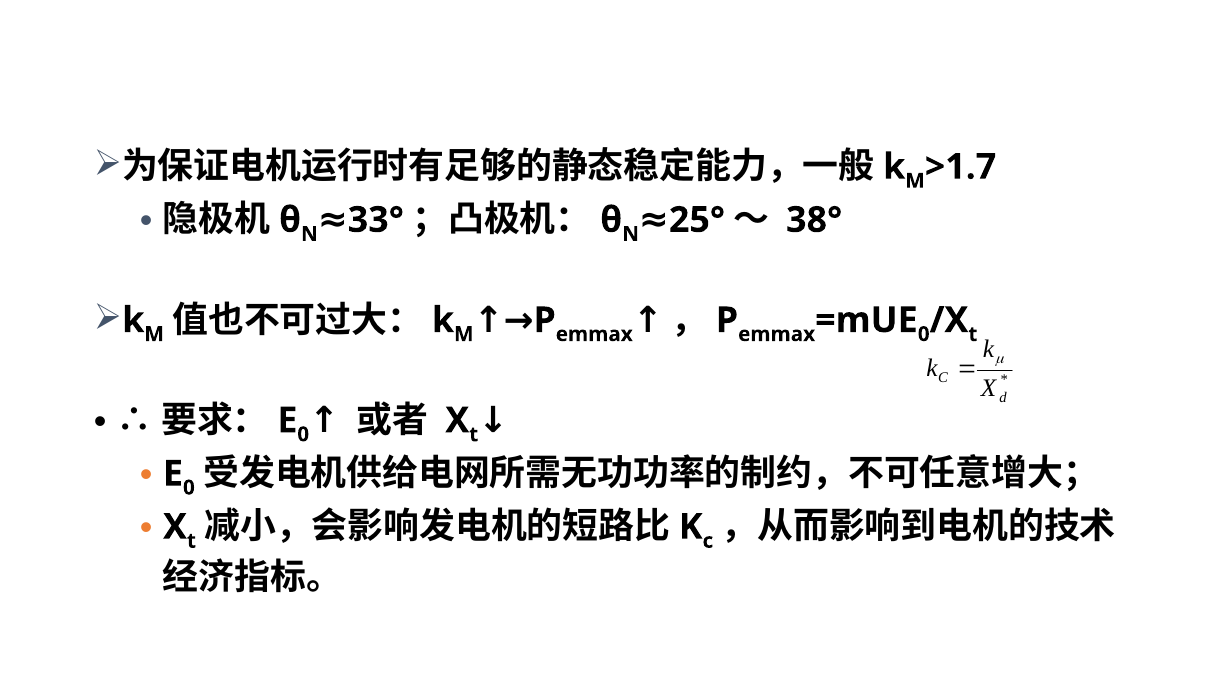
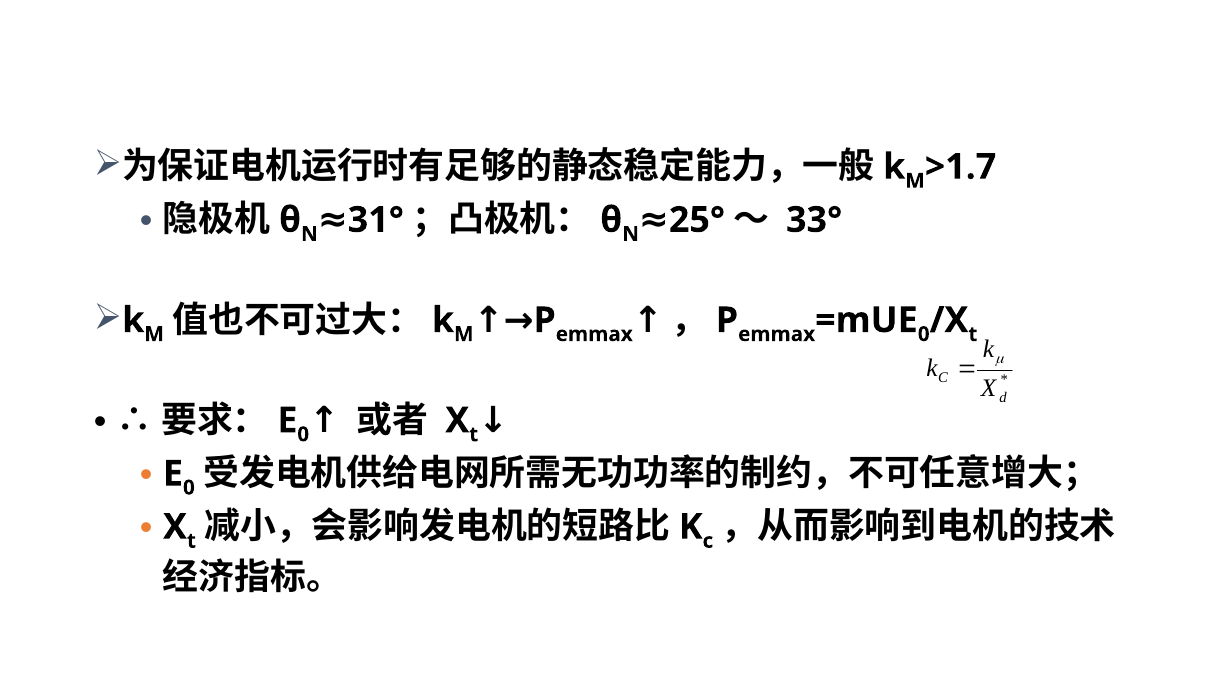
38°: 38° -> 33°
33°: 33° -> 31°
